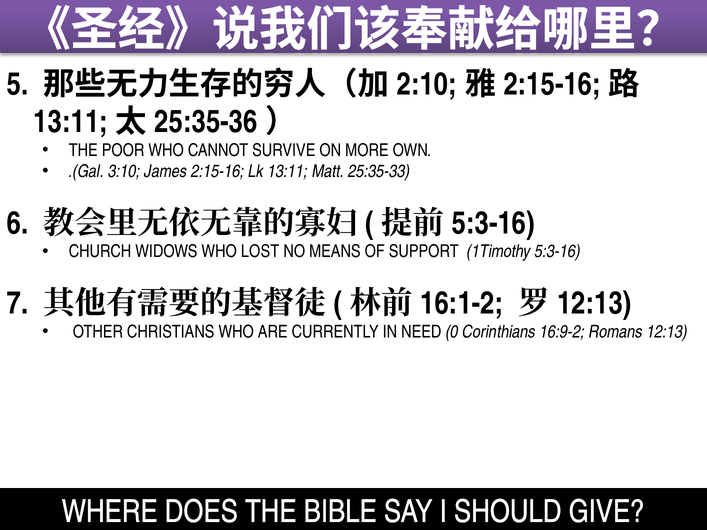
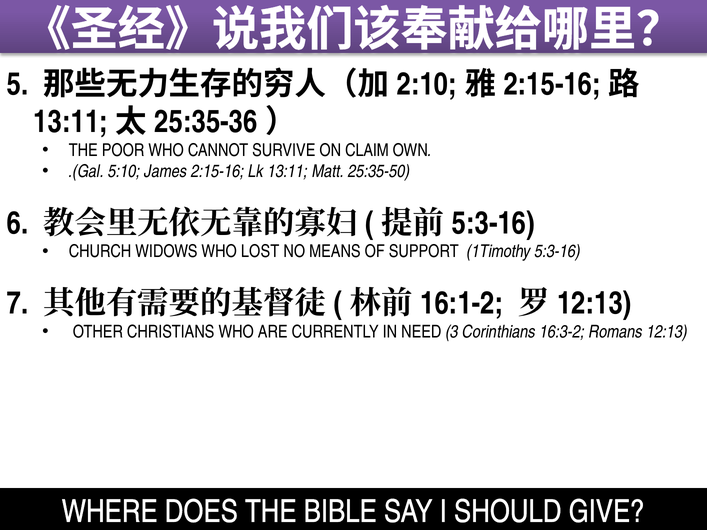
MORE: MORE -> CLAIM
3:10: 3:10 -> 5:10
25:35-33: 25:35-33 -> 25:35-50
0: 0 -> 3
16:9-2: 16:9-2 -> 16:3-2
